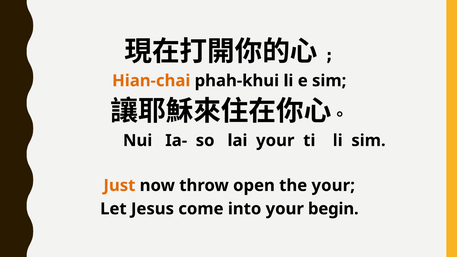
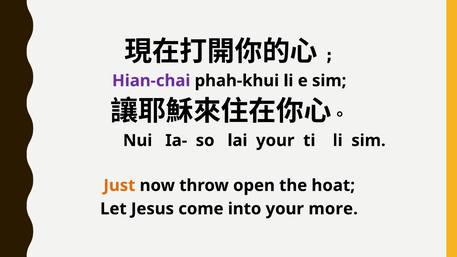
Hian-chai colour: orange -> purple
the your: your -> hoat
begin: begin -> more
